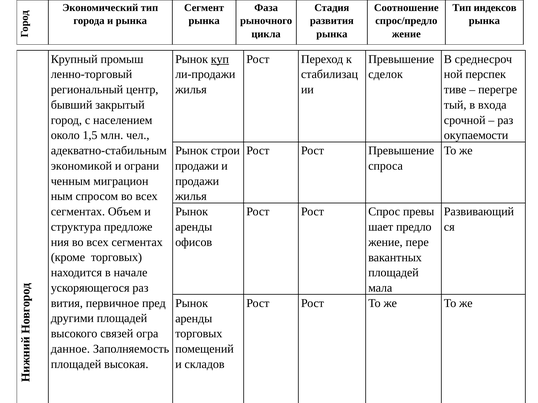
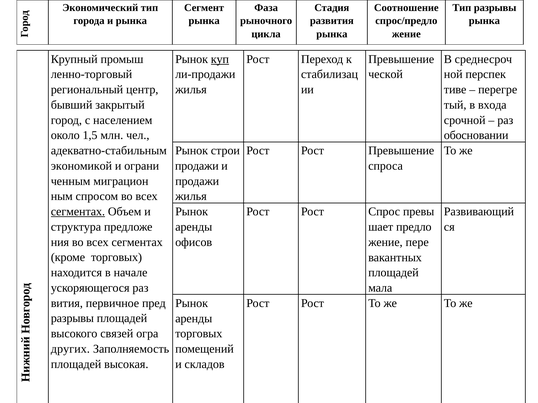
Тип индексов: индексов -> разрывы
сделок: сделок -> ческой
окупаемости: окупаемости -> обосновании
сегментах at (78, 212) underline: none -> present
другими at (72, 319): другими -> разрывы
данное: данное -> других
